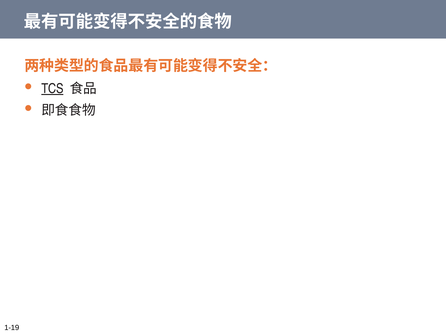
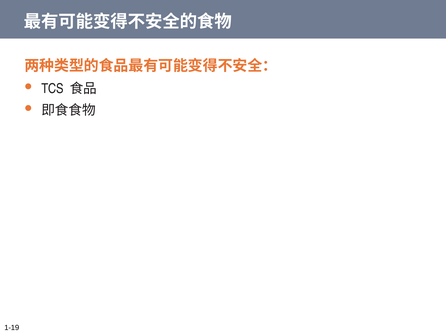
TCS underline: present -> none
